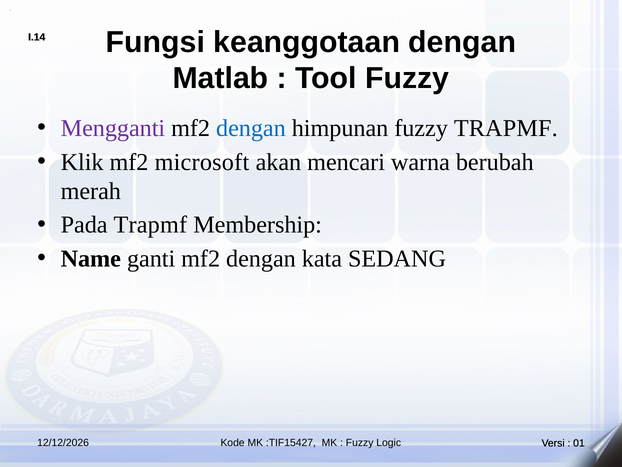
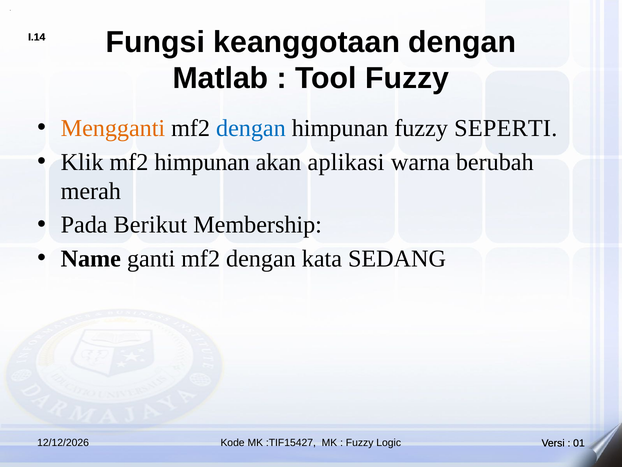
Mengganti colour: purple -> orange
fuzzy TRAPMF: TRAPMF -> SEPERTI
mf2 microsoft: microsoft -> himpunan
mencari: mencari -> aplikasi
Pada Trapmf: Trapmf -> Berikut
